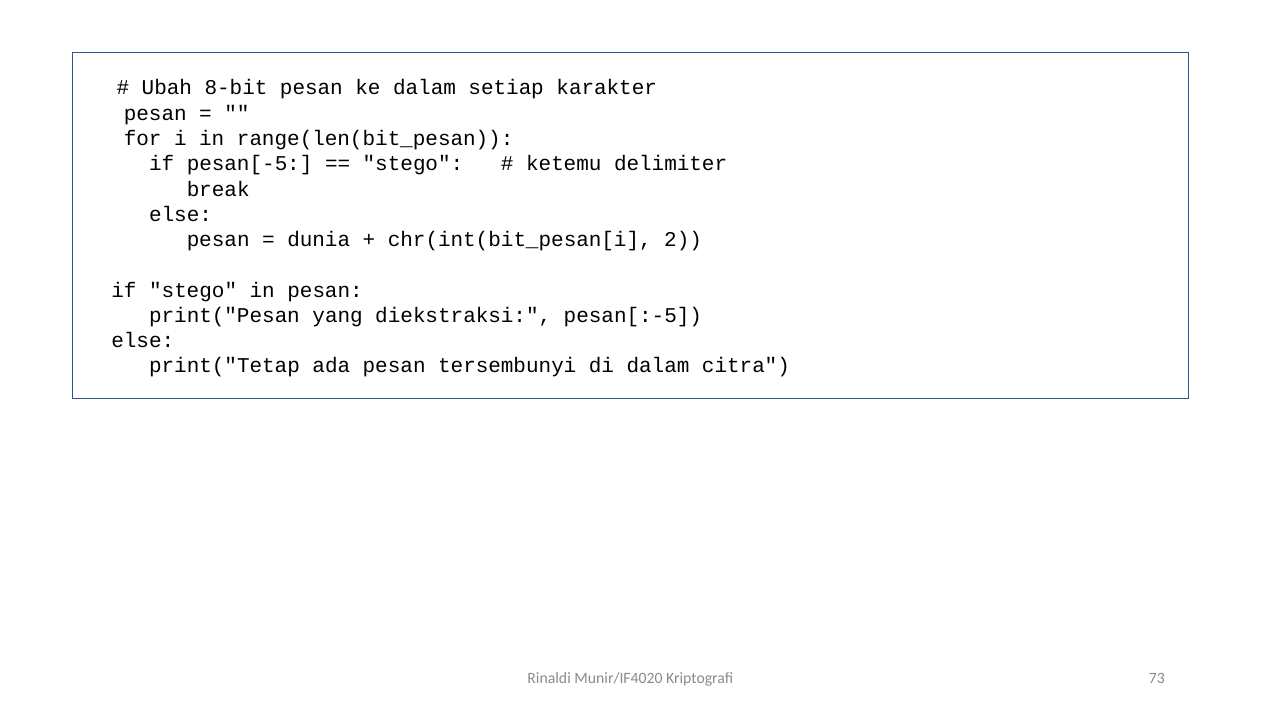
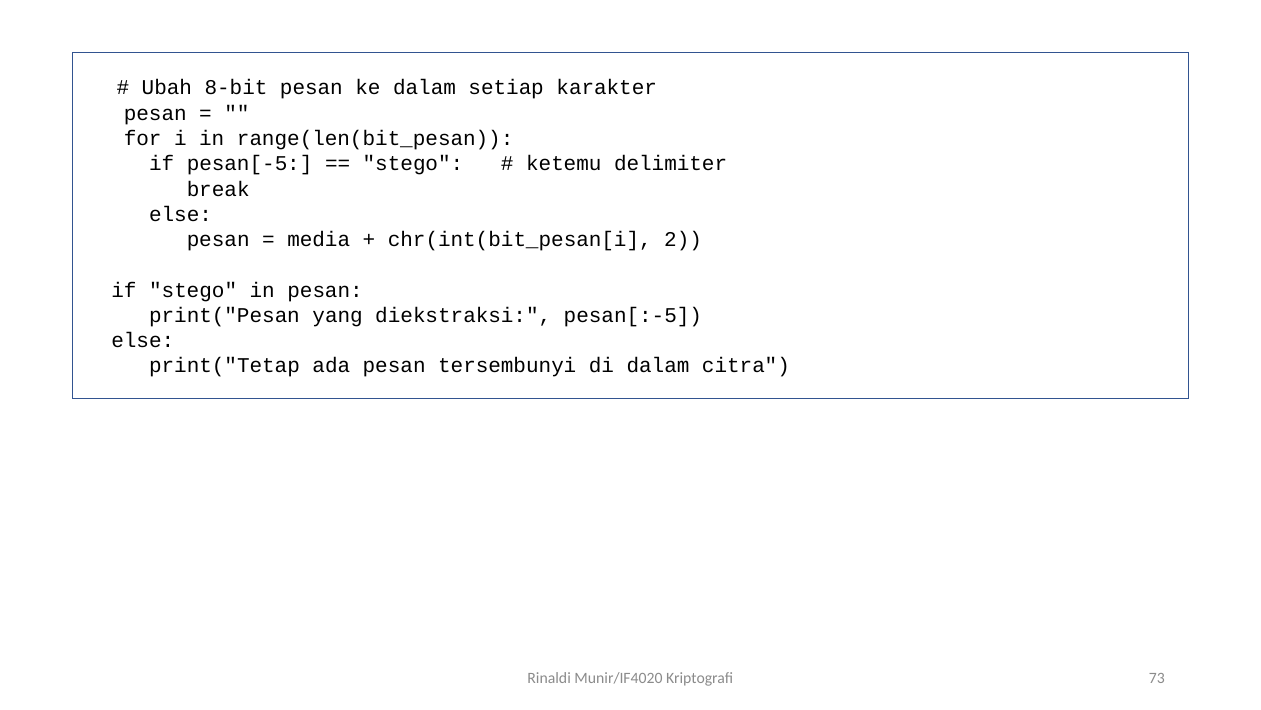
dunia: dunia -> media
